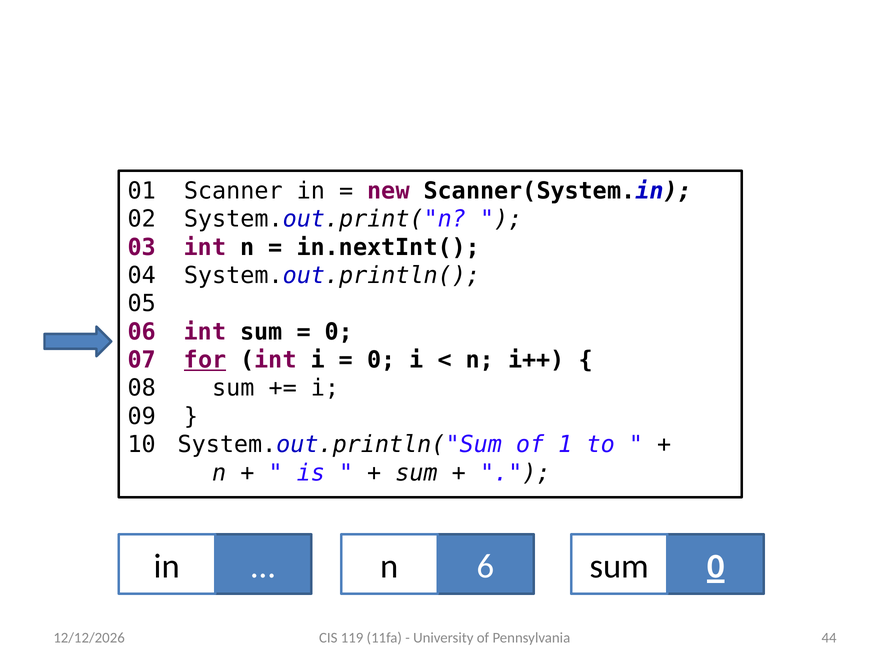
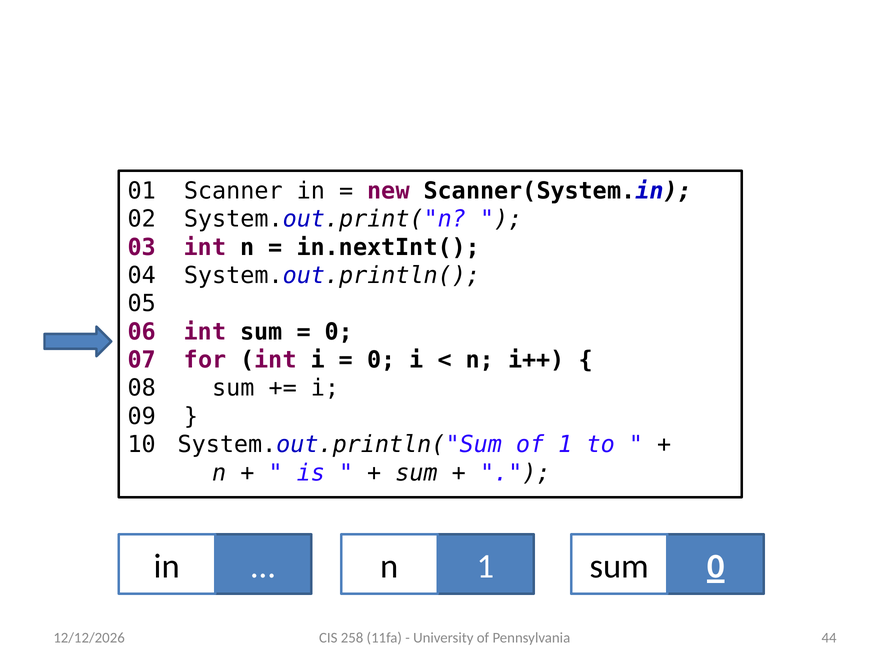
for underline: present -> none
in 6: 6 -> 1
119: 119 -> 258
